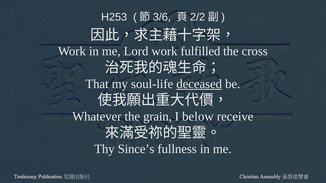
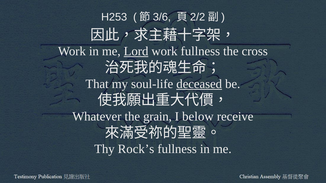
Lord underline: none -> present
work fulfilled: fulfilled -> fullness
Since’s: Since’s -> Rock’s
